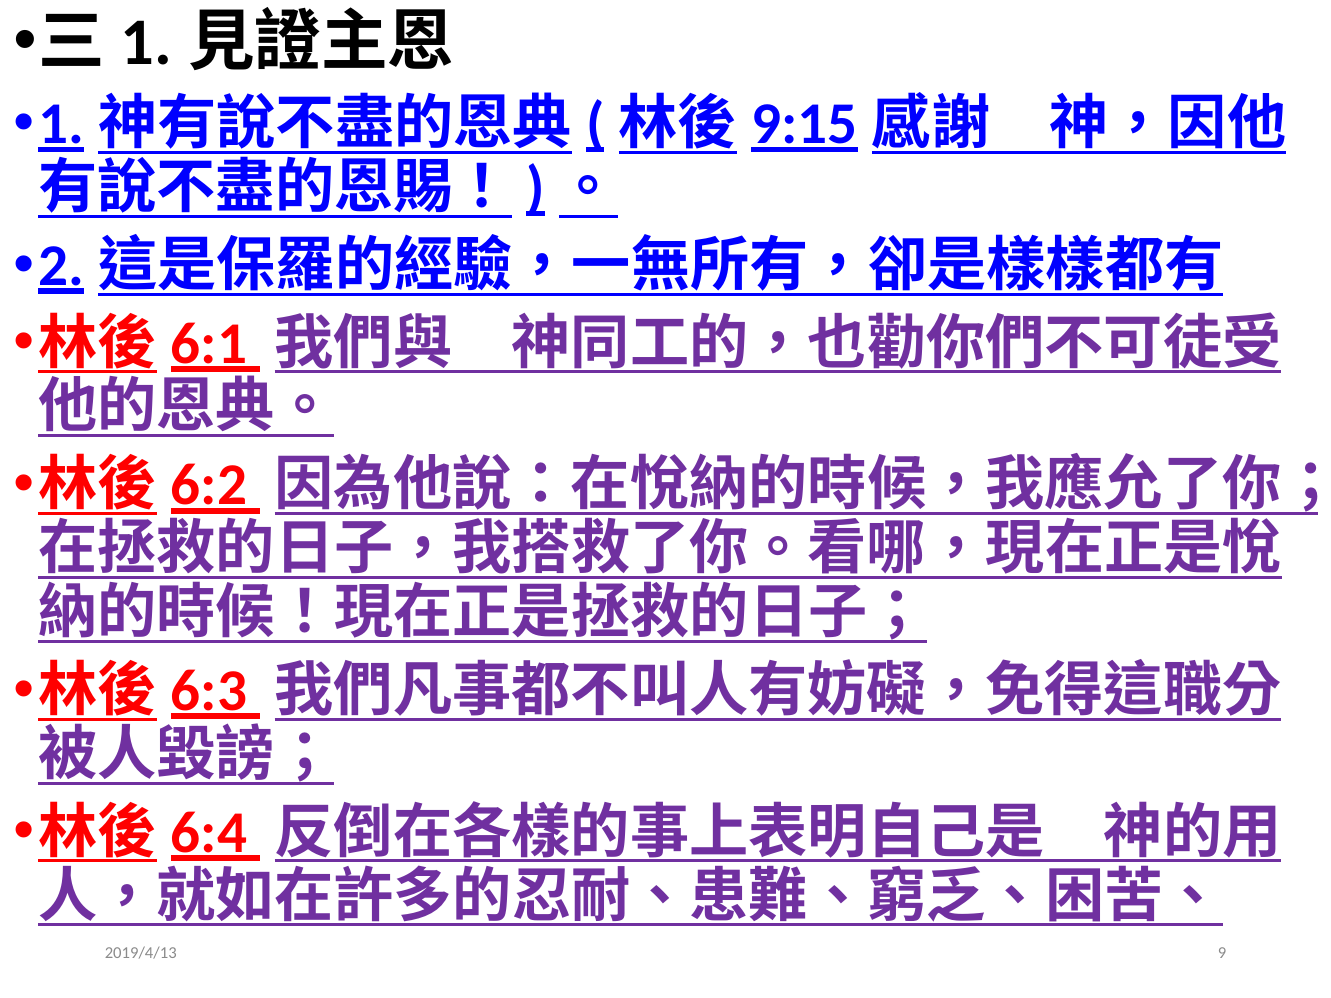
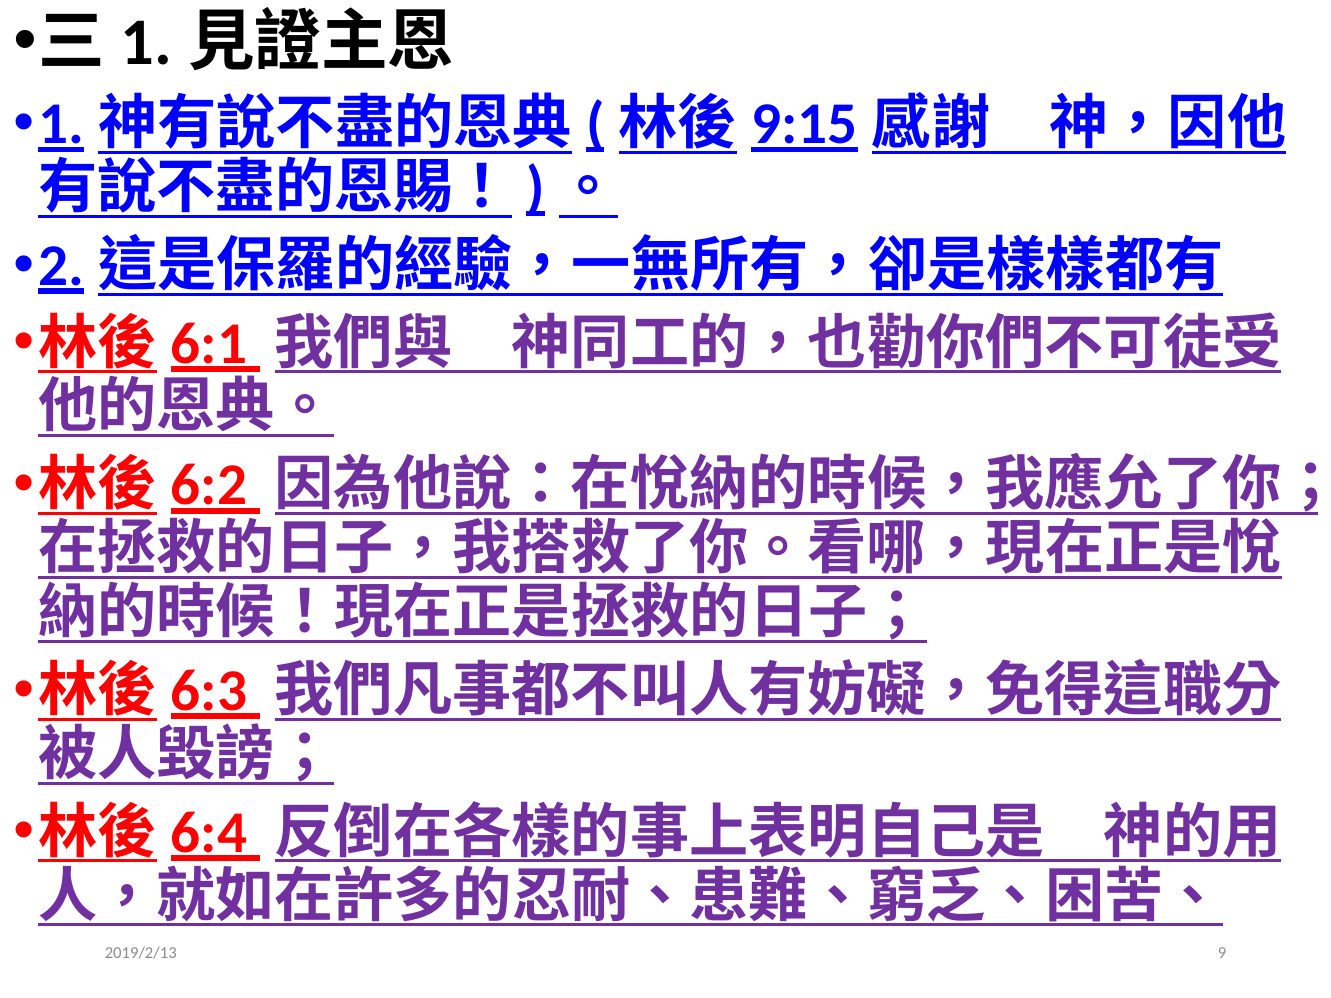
2019/4/13: 2019/4/13 -> 2019/2/13
